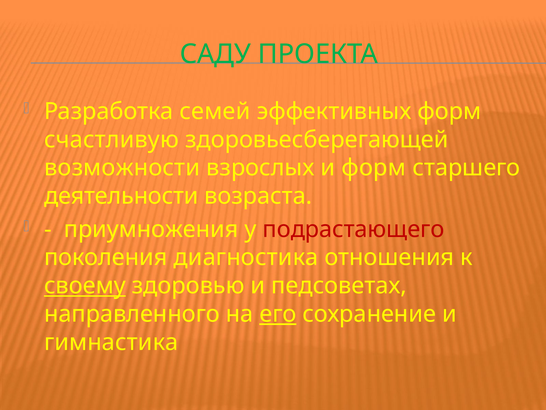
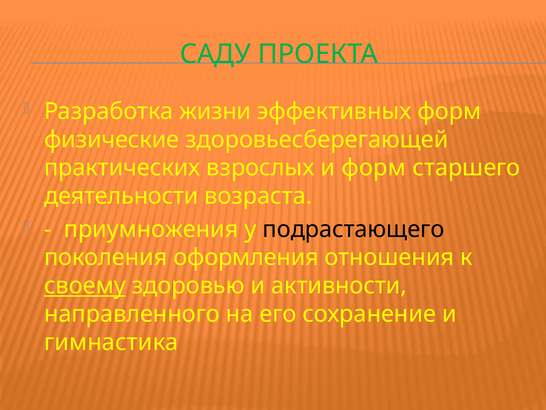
семей: семей -> жизни
счастливую: счастливую -> физические
возможности: возможности -> практических
подрастающего colour: red -> black
диагностика: диагностика -> оформления
педсоветах: педсоветах -> активности
его underline: present -> none
